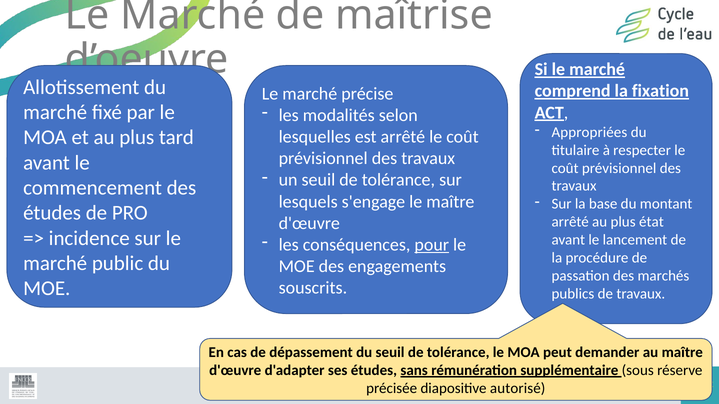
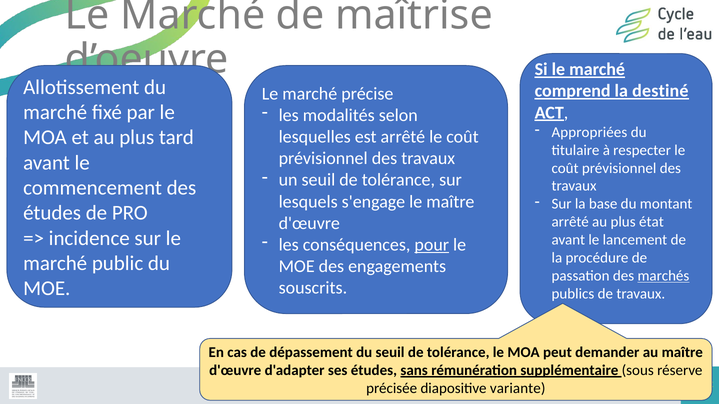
fixation: fixation -> destiné
marchés underline: none -> present
autorisé: autorisé -> variante
